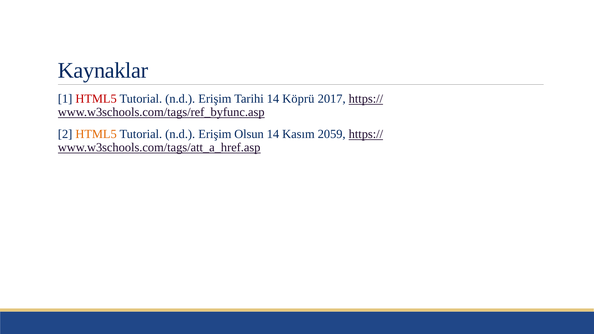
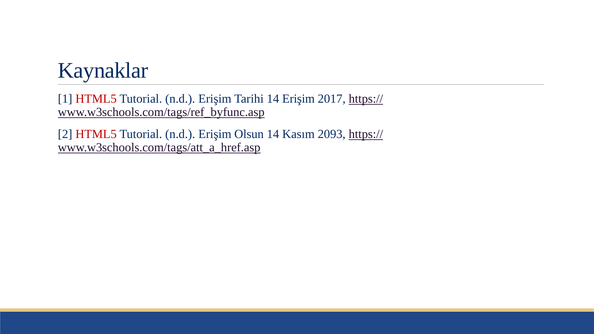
14 Köprü: Köprü -> Erişim
HTML5 at (96, 134) colour: orange -> red
2059: 2059 -> 2093
